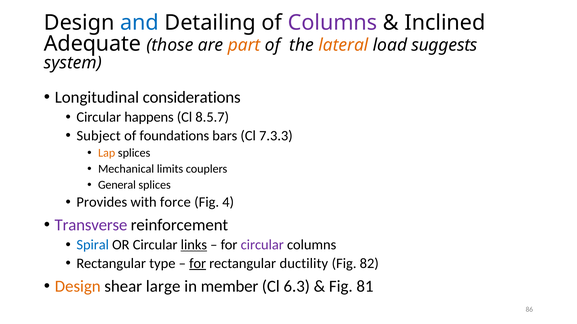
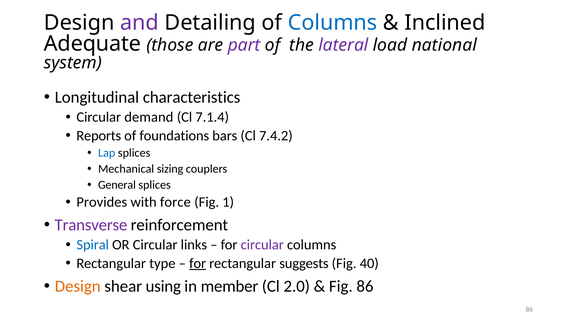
and colour: blue -> purple
Columns at (333, 23) colour: purple -> blue
part colour: orange -> purple
lateral colour: orange -> purple
suggests: suggests -> national
considerations: considerations -> characteristics
happens: happens -> demand
8.5.7: 8.5.7 -> 7.1.4
Subject: Subject -> Reports
7.3.3: 7.3.3 -> 7.4.2
Lap colour: orange -> blue
limits: limits -> sizing
4: 4 -> 1
links underline: present -> none
ductility: ductility -> suggests
82: 82 -> 40
large: large -> using
6.3: 6.3 -> 2.0
Fig 81: 81 -> 86
